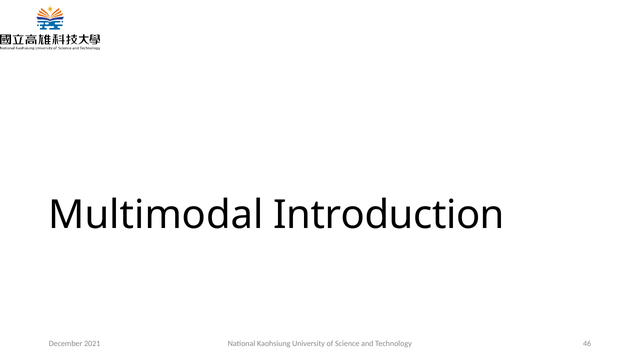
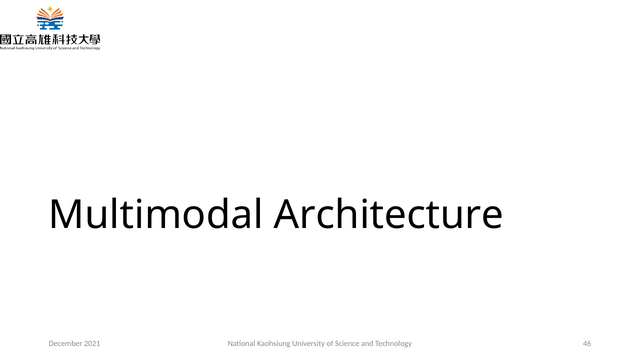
Introduction: Introduction -> Architecture
